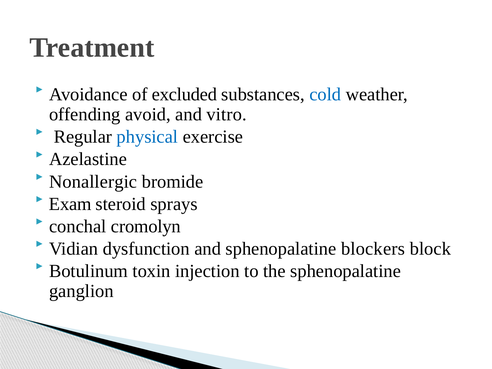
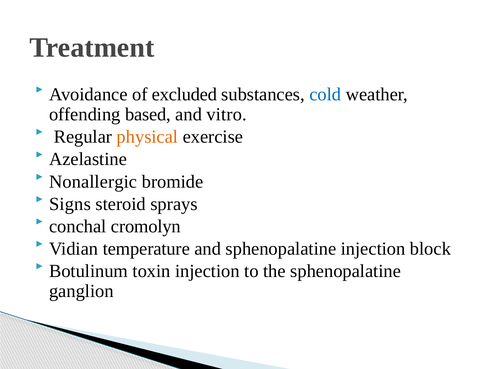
avoid: avoid -> based
physical colour: blue -> orange
Exam: Exam -> Signs
dysfunction: dysfunction -> temperature
sphenopalatine blockers: blockers -> injection
